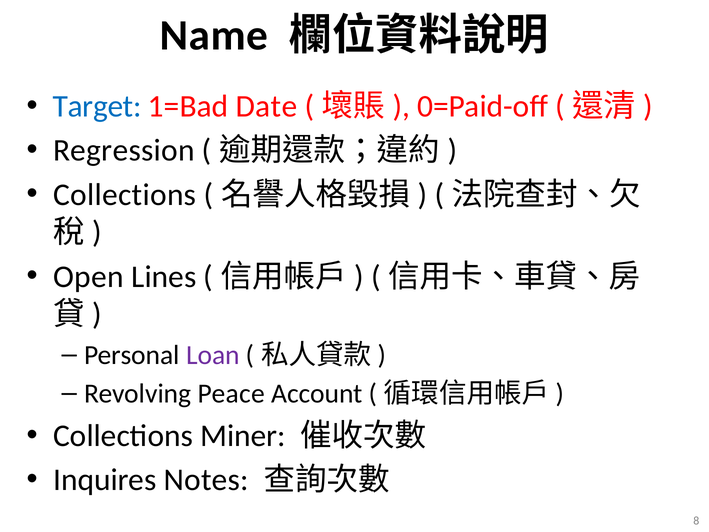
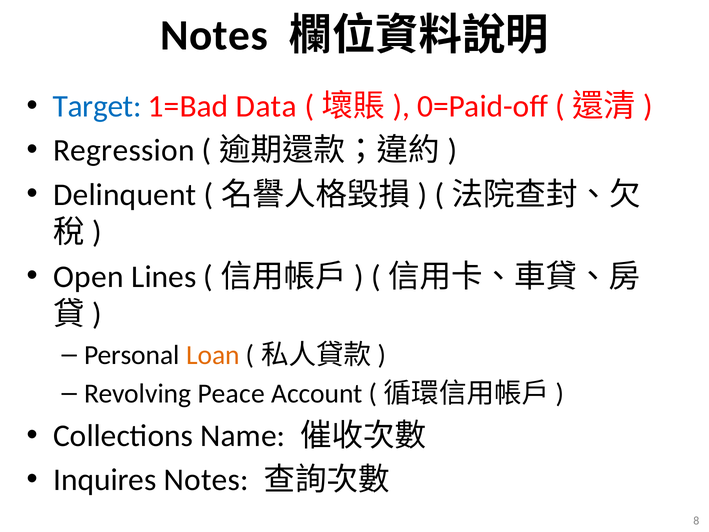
Name at (214, 35): Name -> Notes
Date: Date -> Data
Collections at (125, 195): Collections -> Delinquent
Loan colour: purple -> orange
Miner: Miner -> Name
